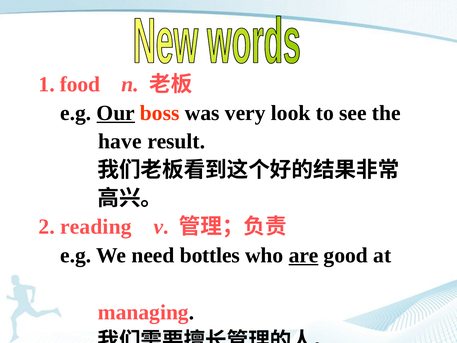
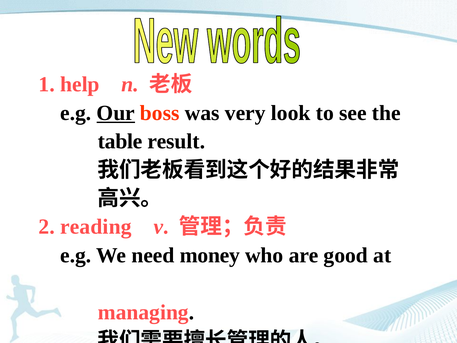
food: food -> help
have: have -> table
bottles: bottles -> money
are underline: present -> none
